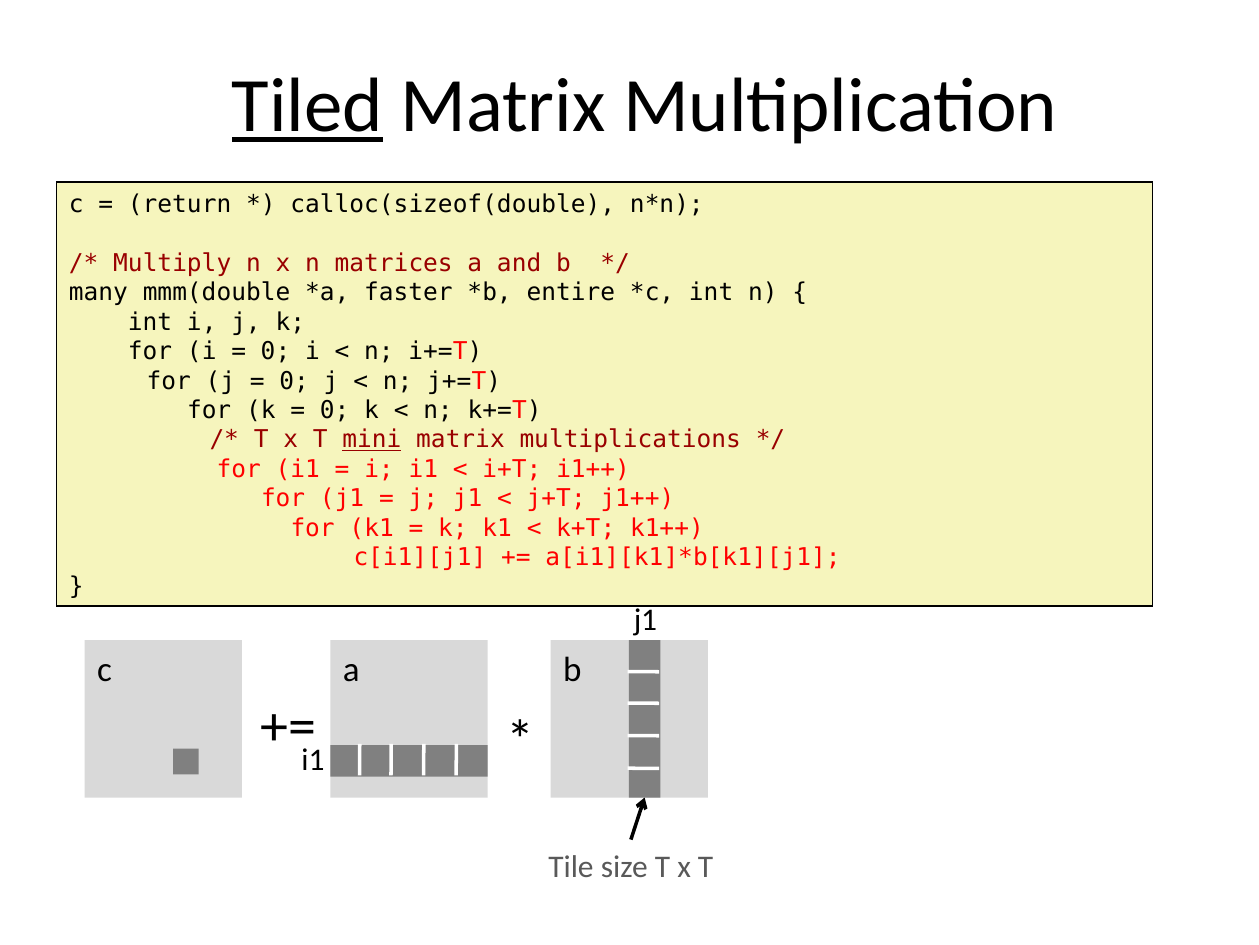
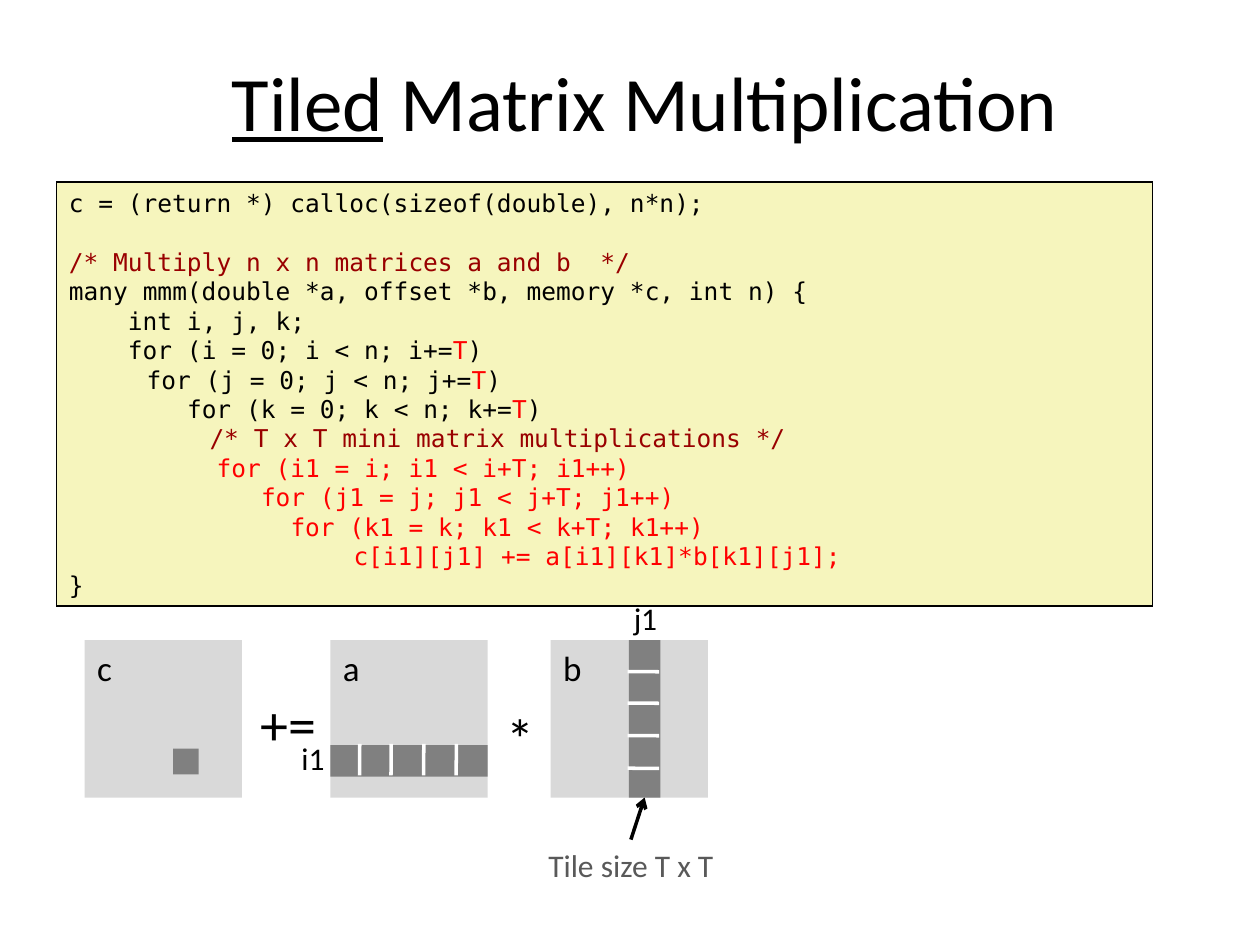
faster: faster -> offset
entire: entire -> memory
mini underline: present -> none
